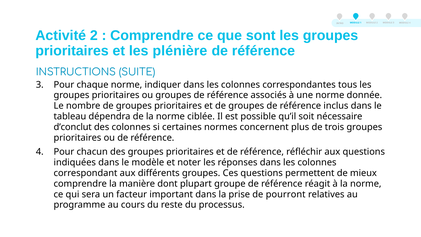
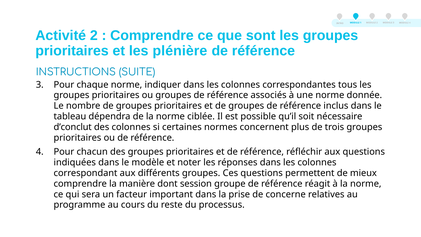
plupart: plupart -> session
pourront: pourront -> concerne
